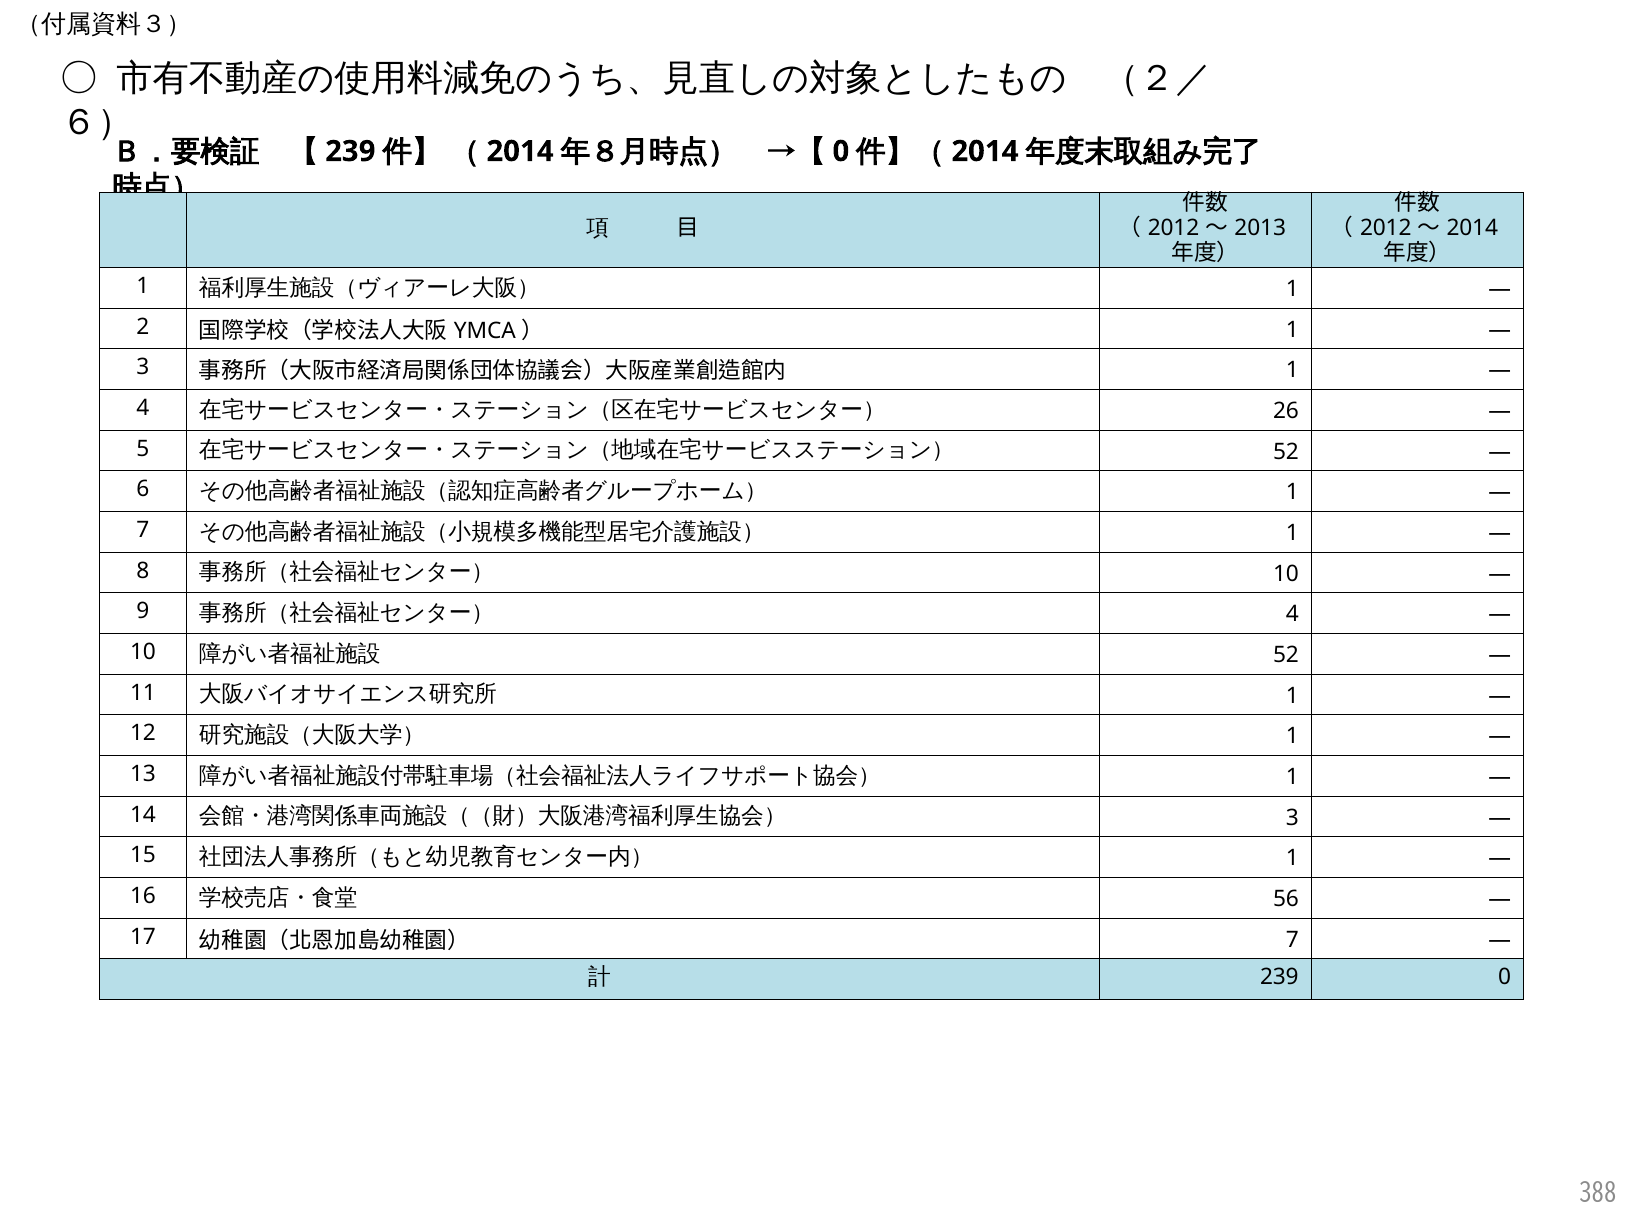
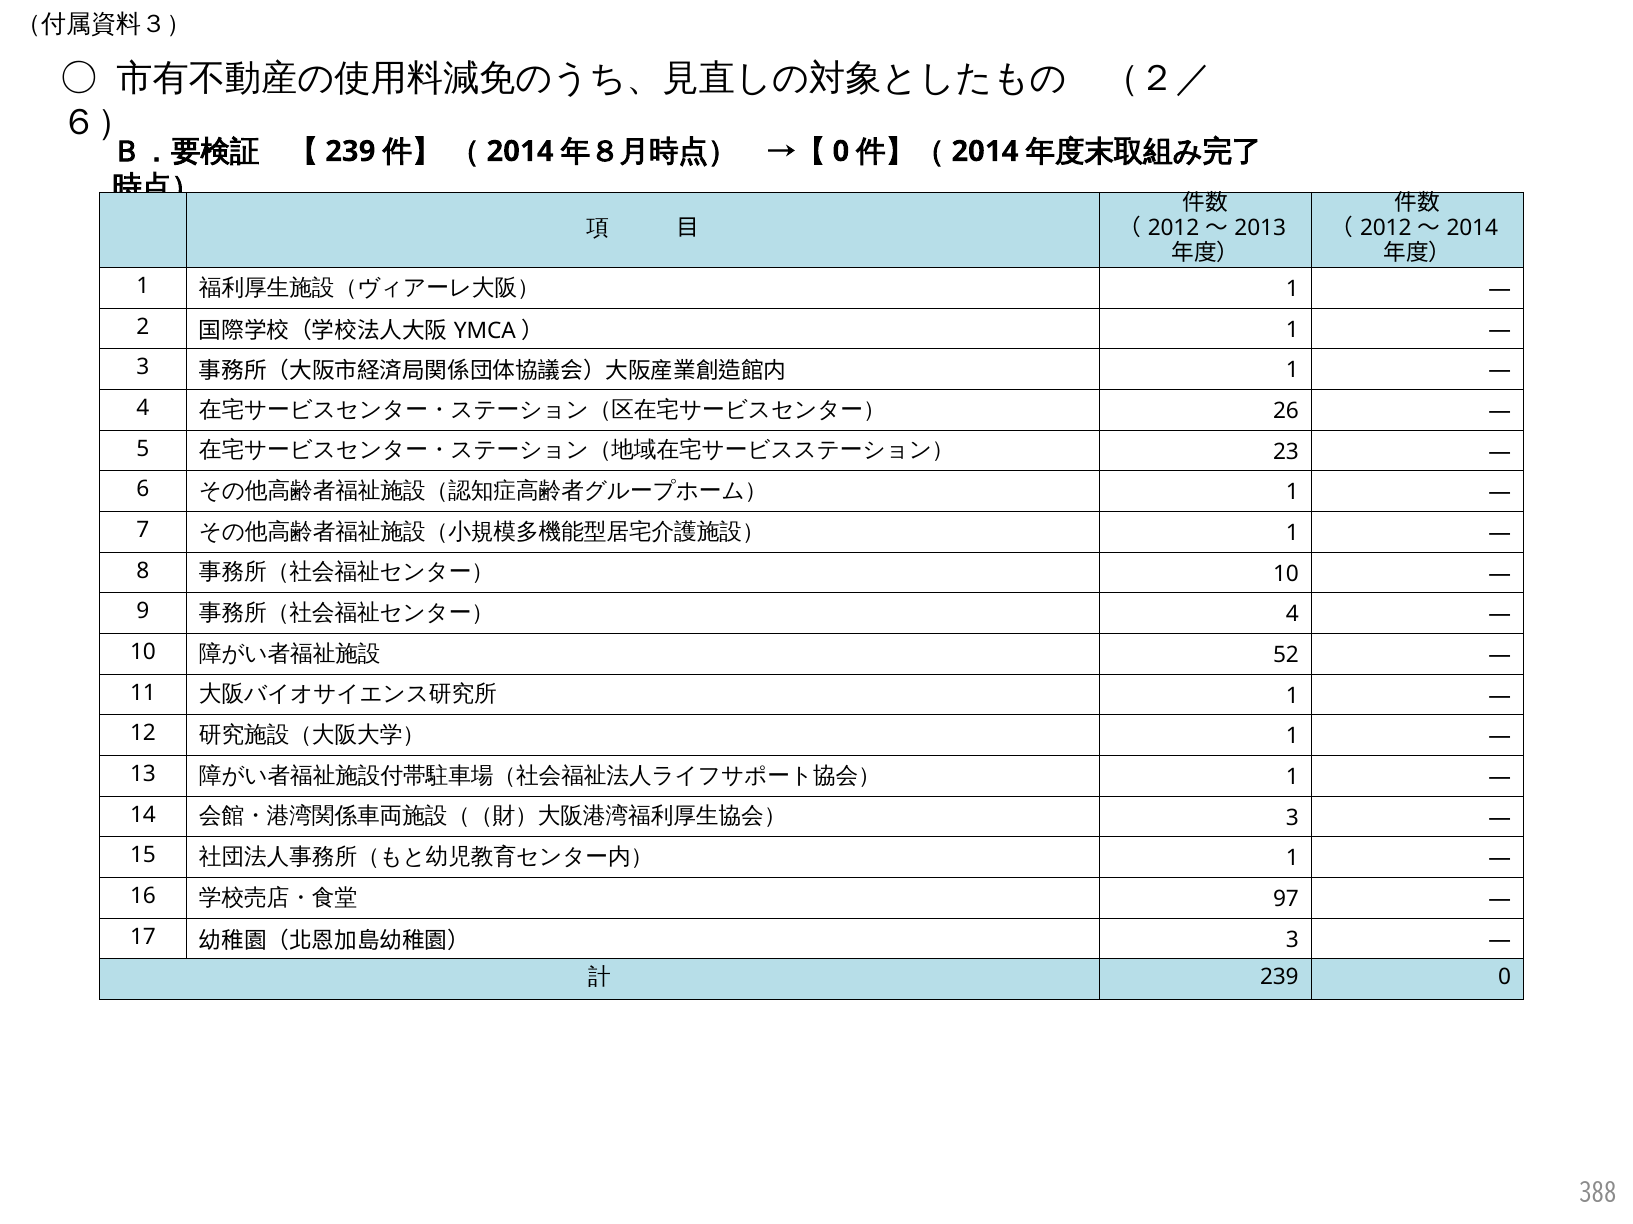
52 at (1286, 452): 52 -> 23
56: 56 -> 97
7 at (1292, 940): 7 -> 3
